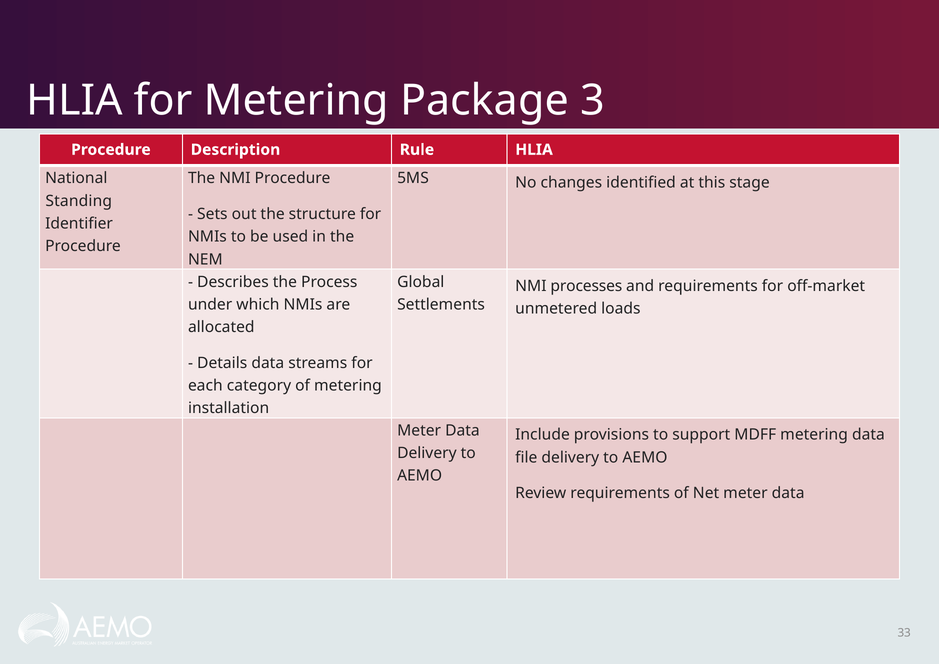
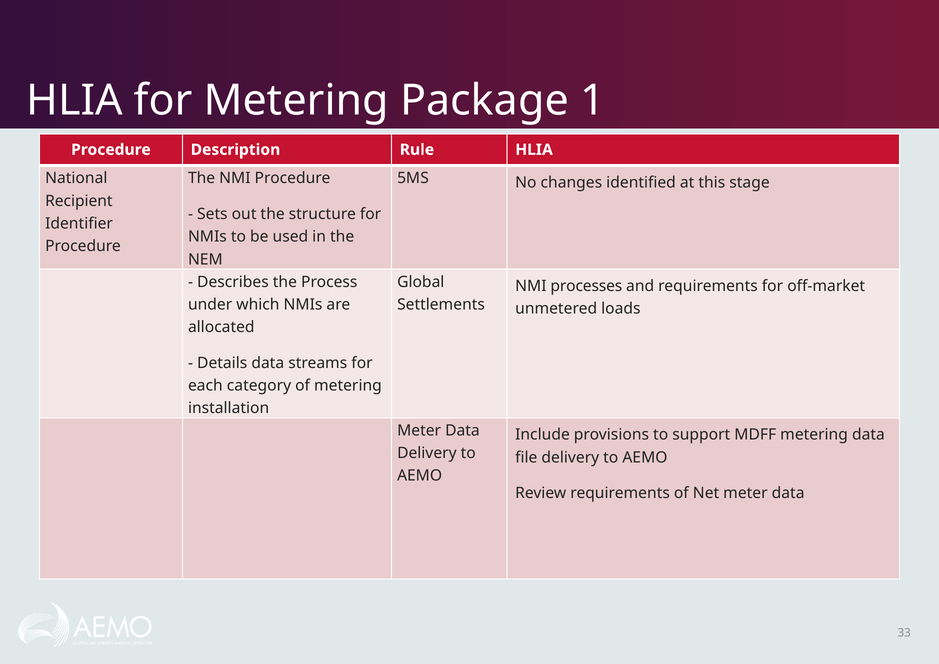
3: 3 -> 1
Standing: Standing -> Recipient
